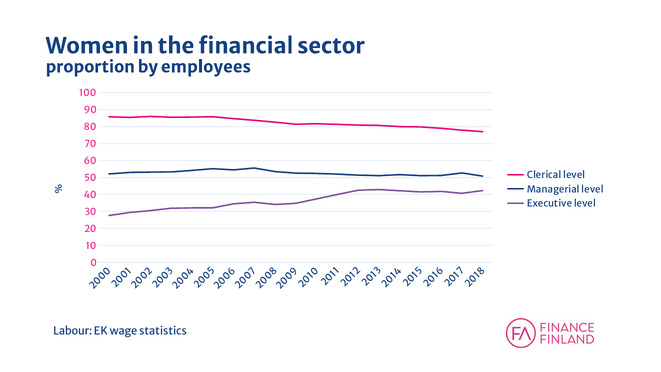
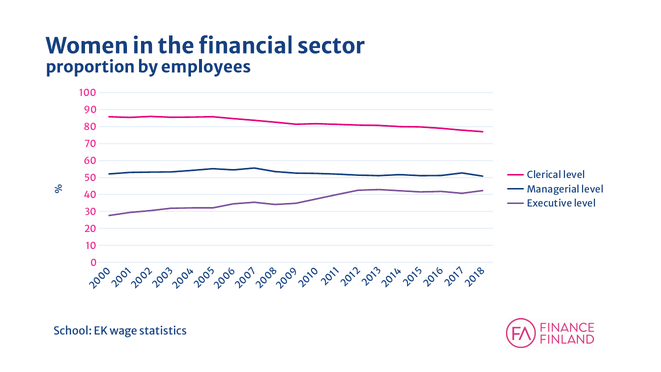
Labour: Labour -> School
